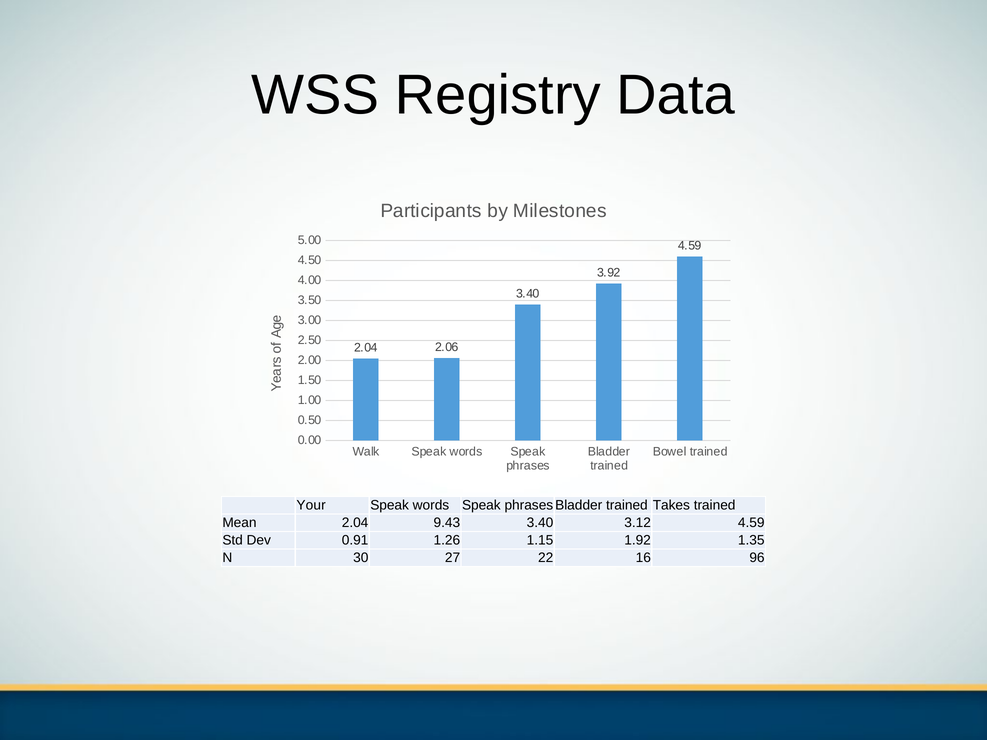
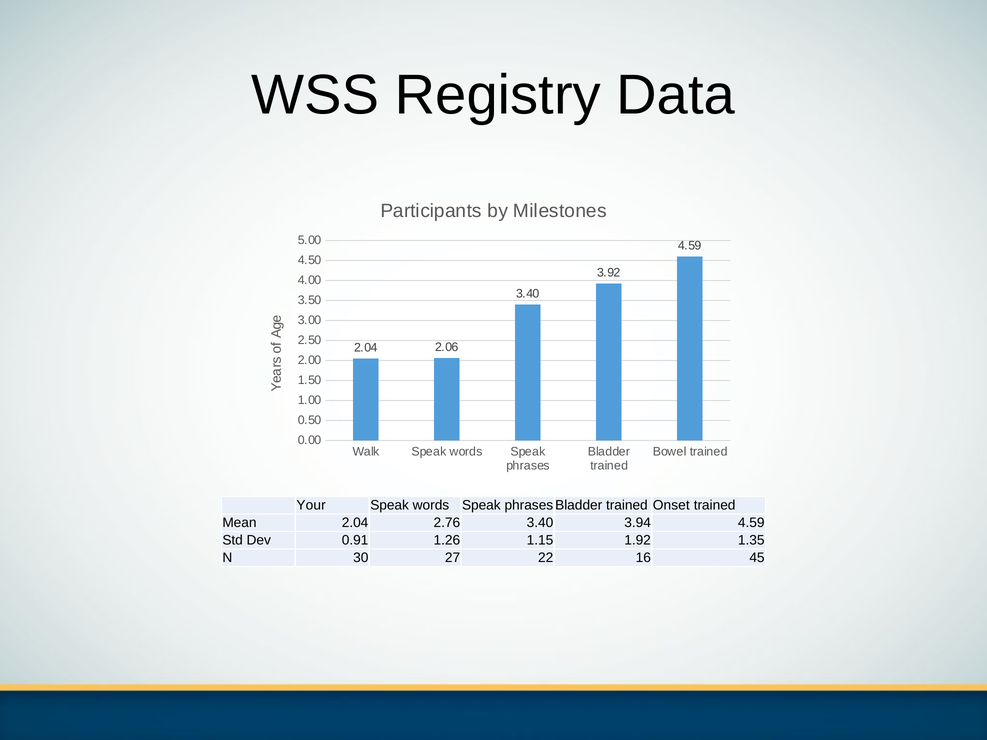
Takes: Takes -> Onset
9.43: 9.43 -> 2.76
3.12: 3.12 -> 3.94
96: 96 -> 45
